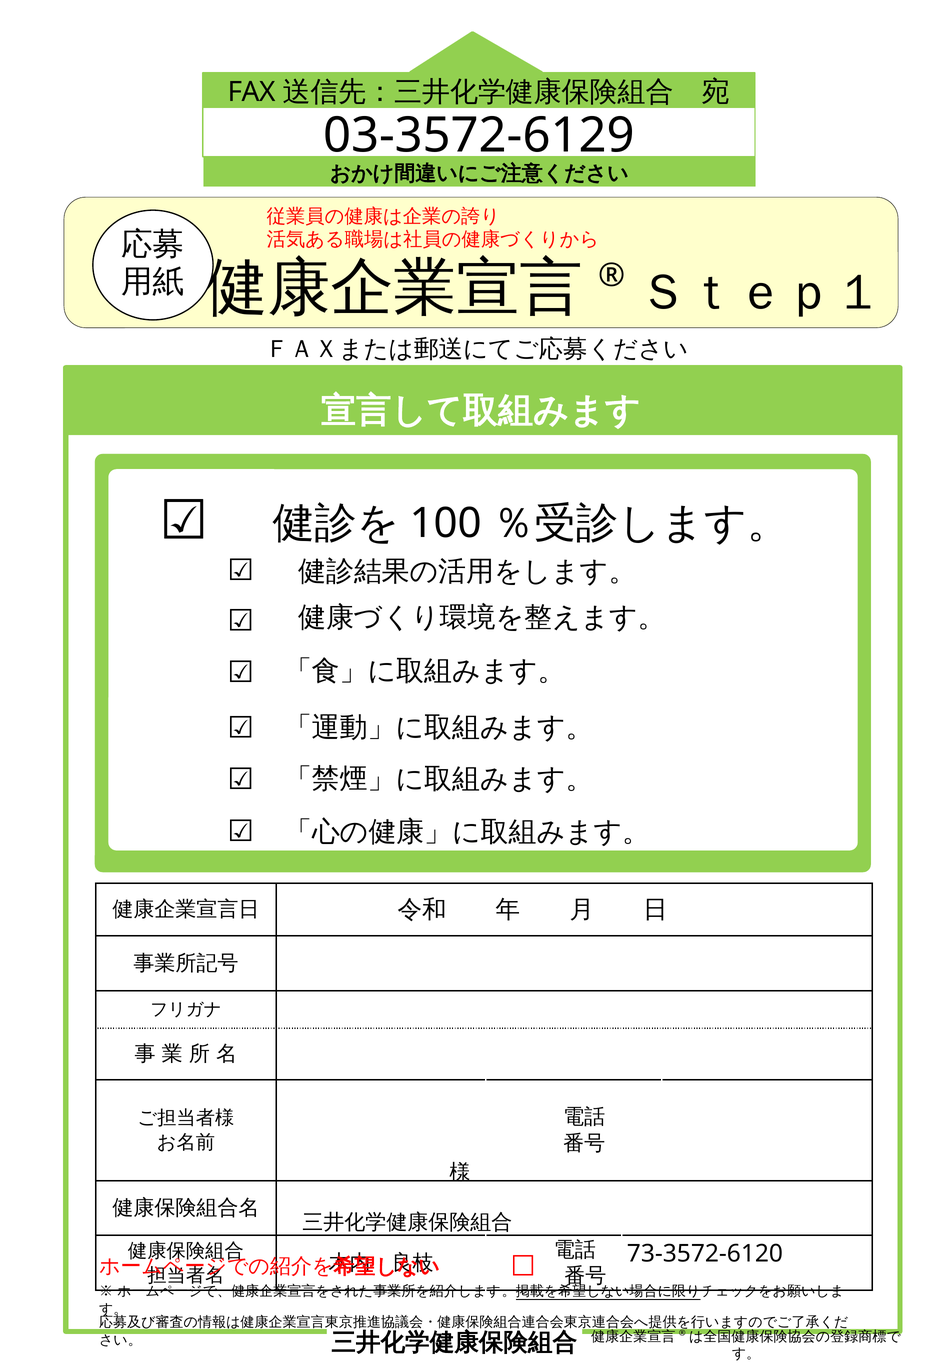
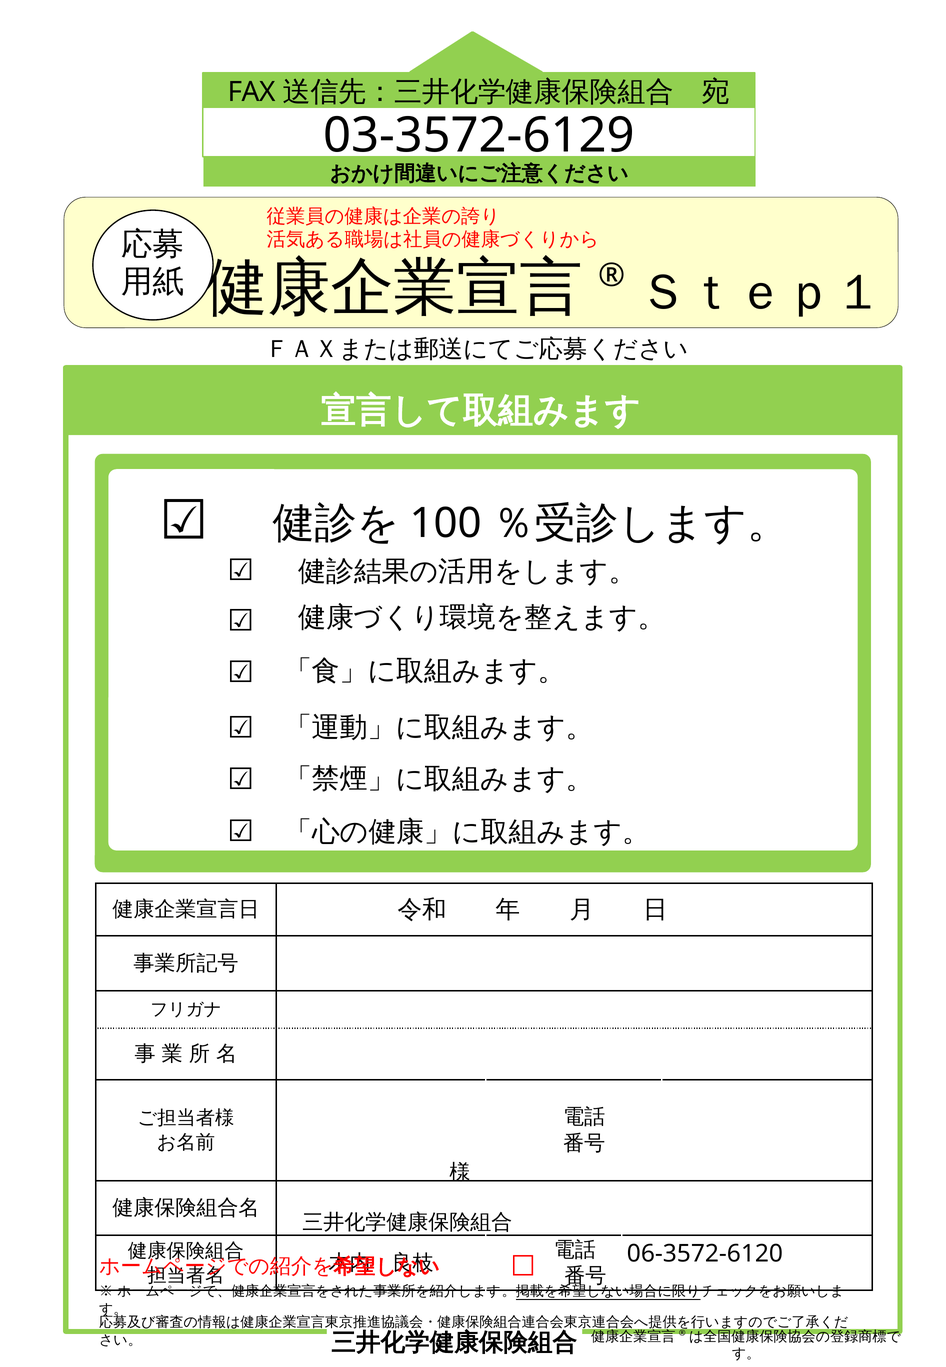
73-3572-6120: 73-3572-6120 -> 06-3572-6120
